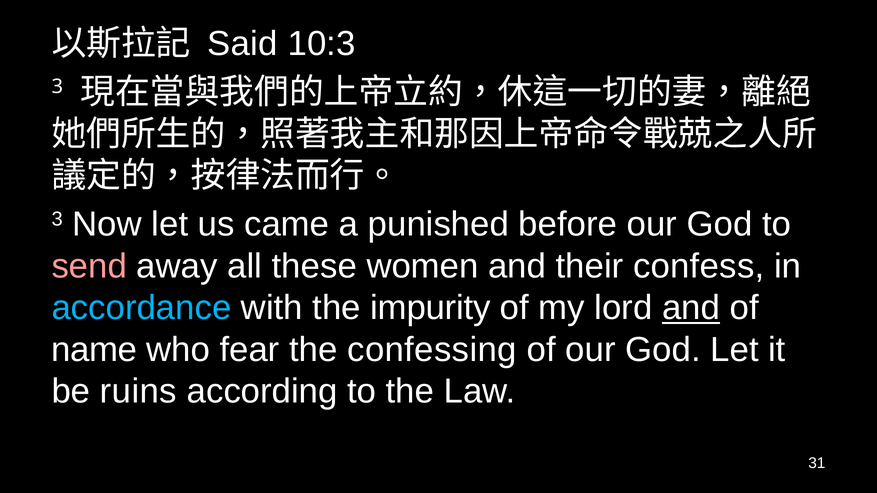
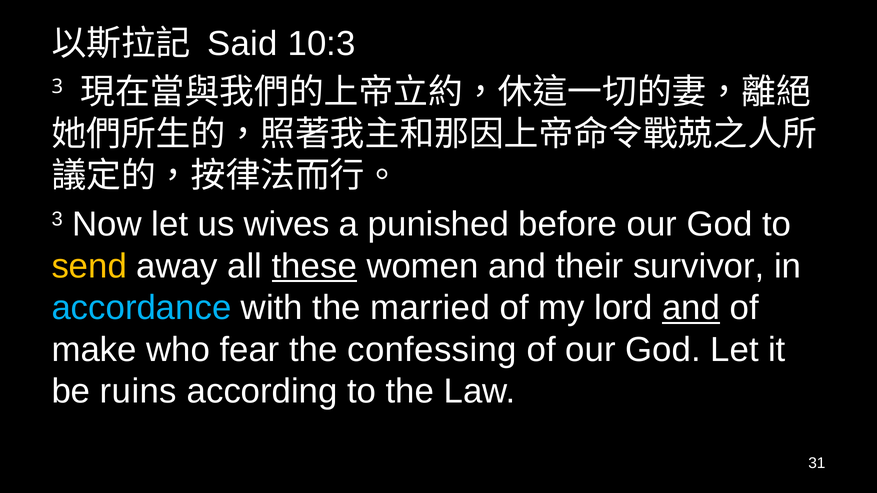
came: came -> wives
send colour: pink -> yellow
these underline: none -> present
confess: confess -> survivor
impurity: impurity -> married
name: name -> make
